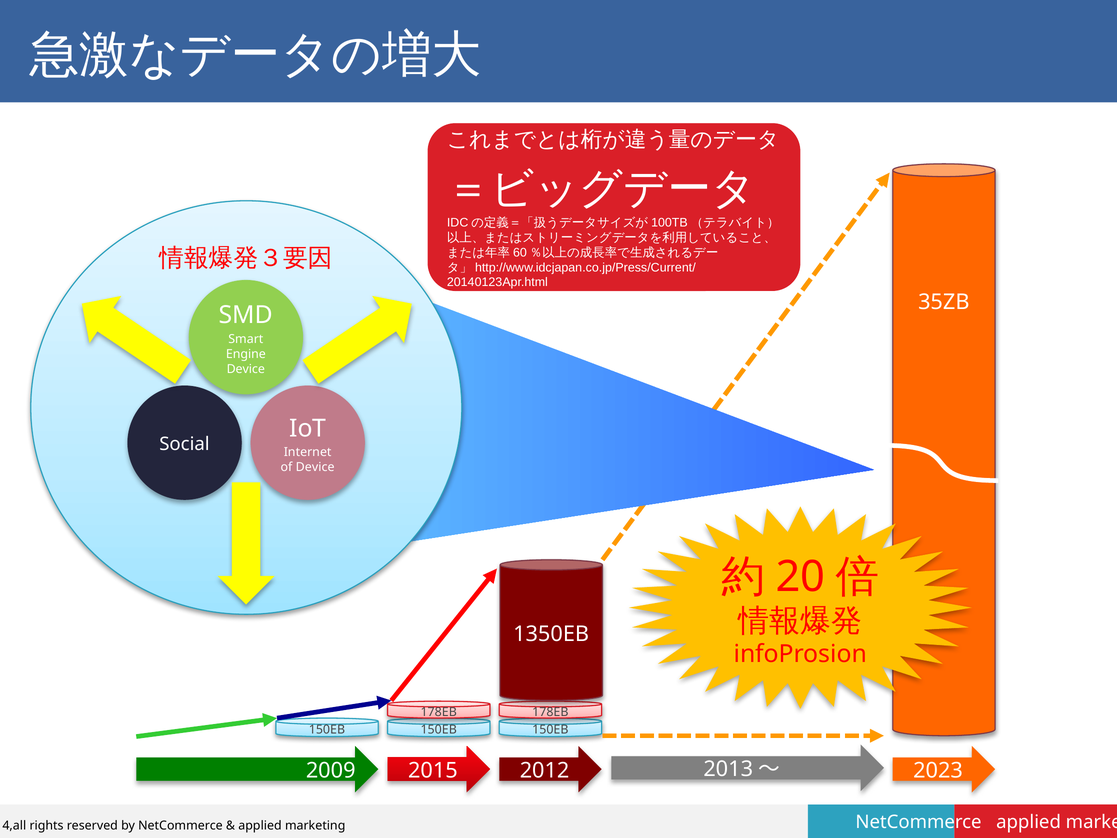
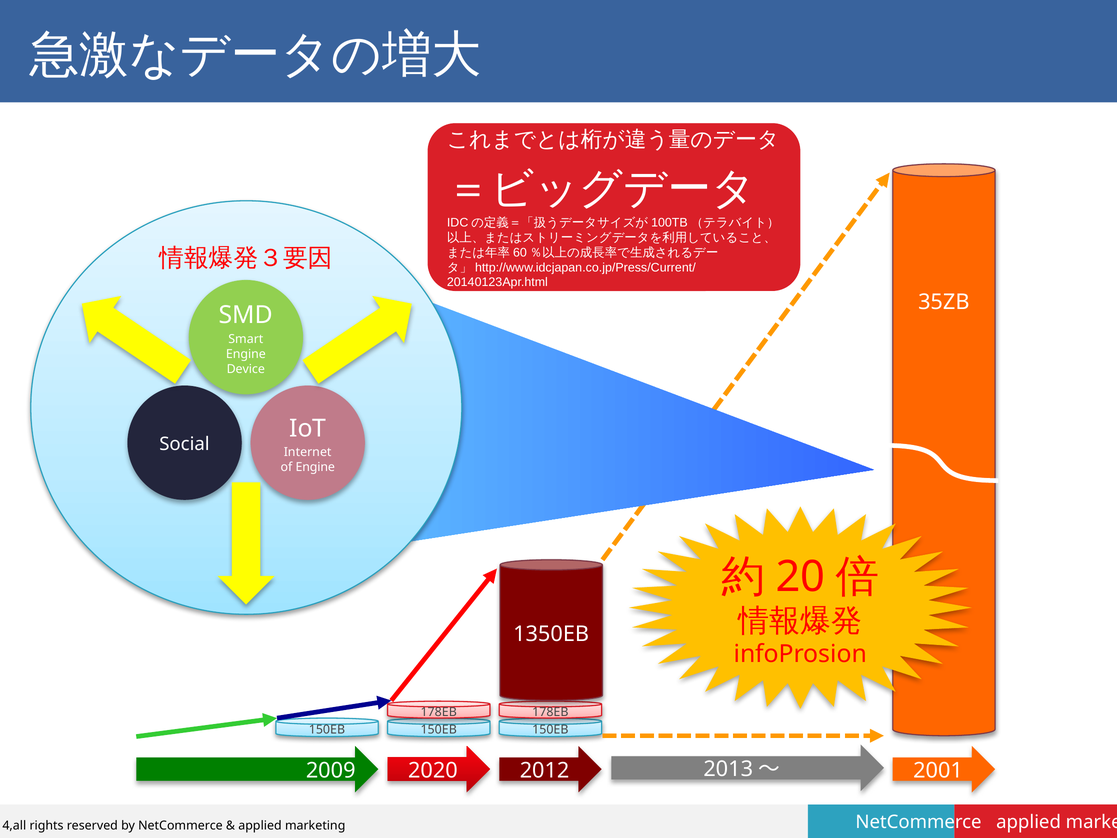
of Device: Device -> Engine
2015: 2015 -> 2020
2023: 2023 -> 2001
